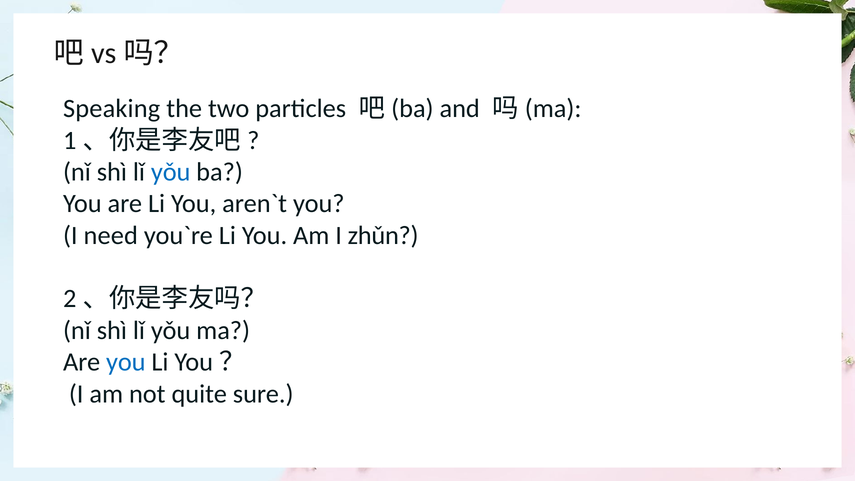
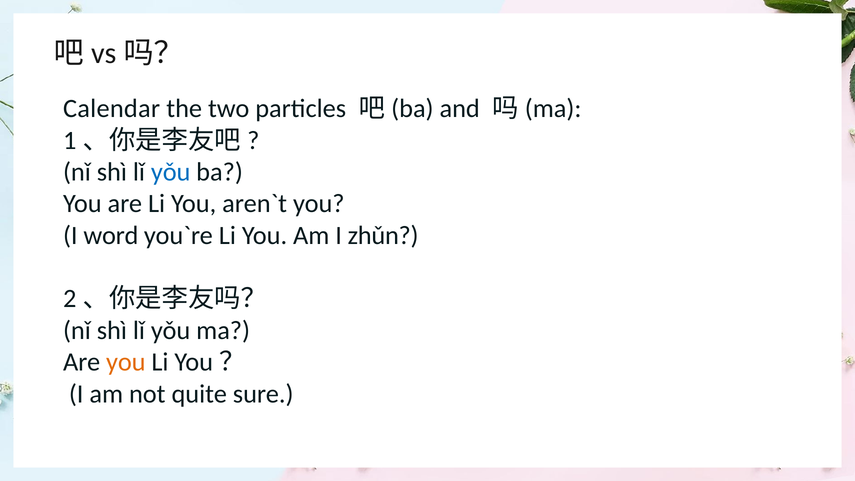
Speaking: Speaking -> Calendar
need: need -> word
you at (126, 362) colour: blue -> orange
